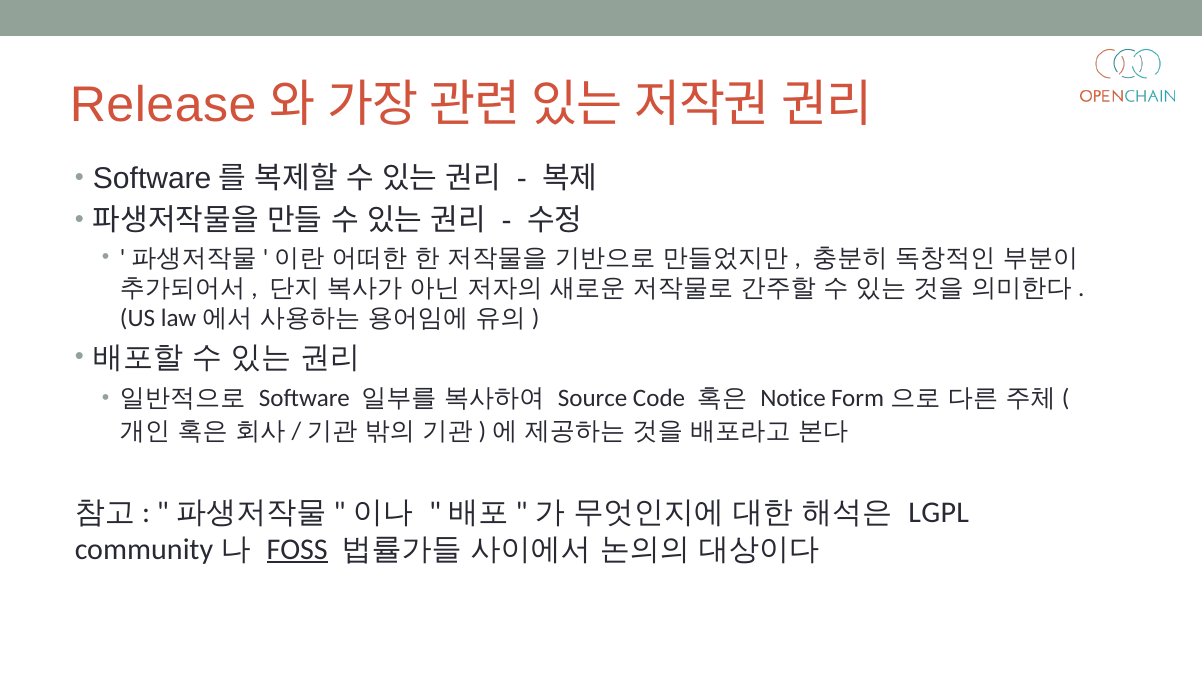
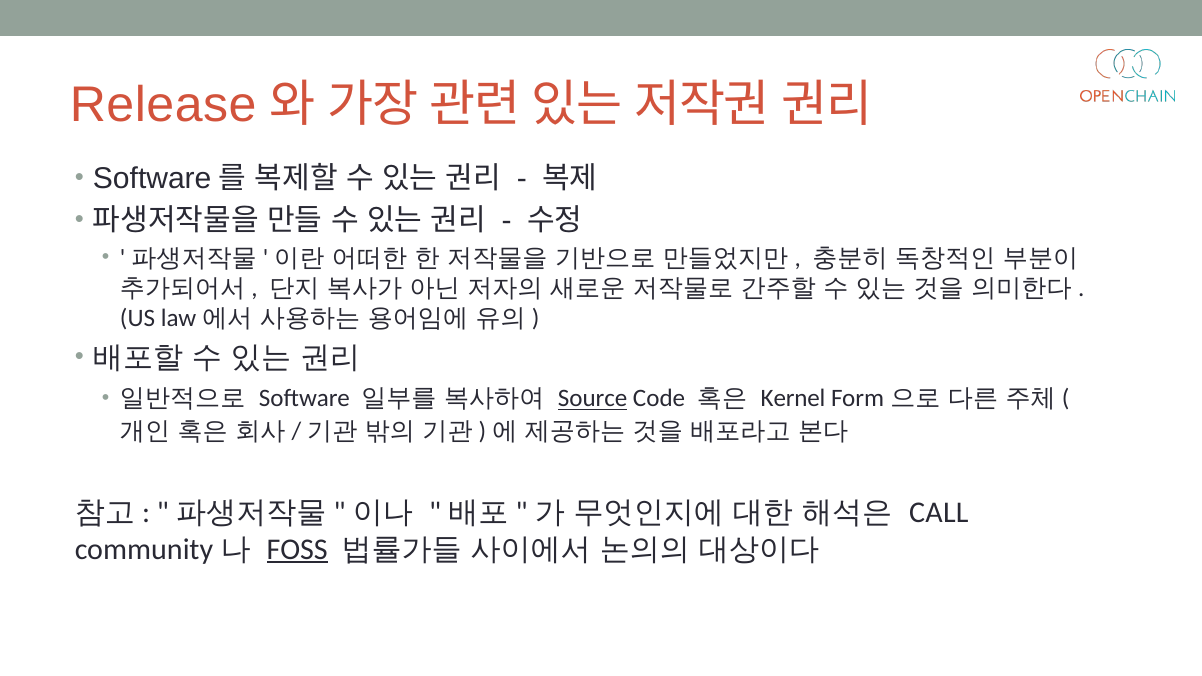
Source underline: none -> present
Notice: Notice -> Kernel
LGPL: LGPL -> CALL
